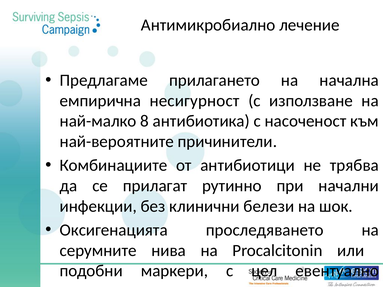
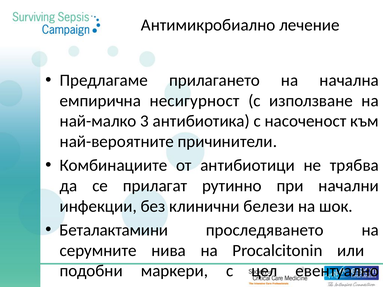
8: 8 -> 3
Оксигенацията: Оксигенацията -> Беталактамини
